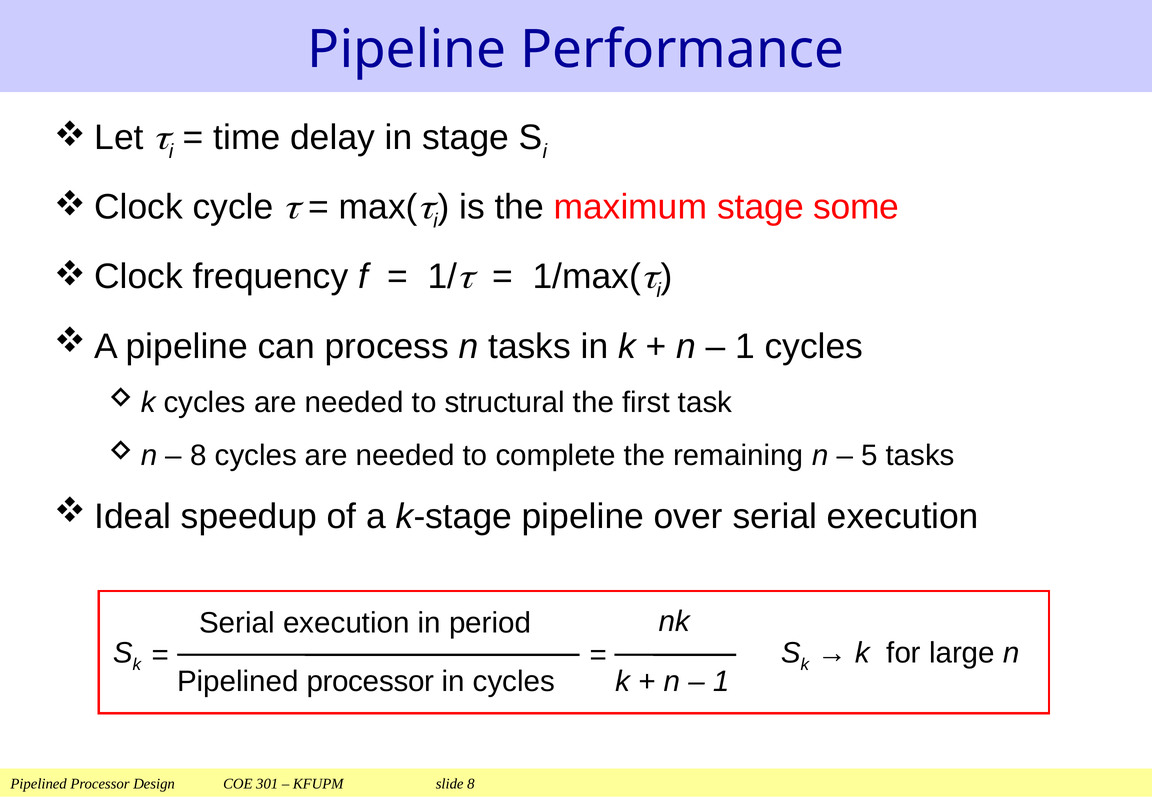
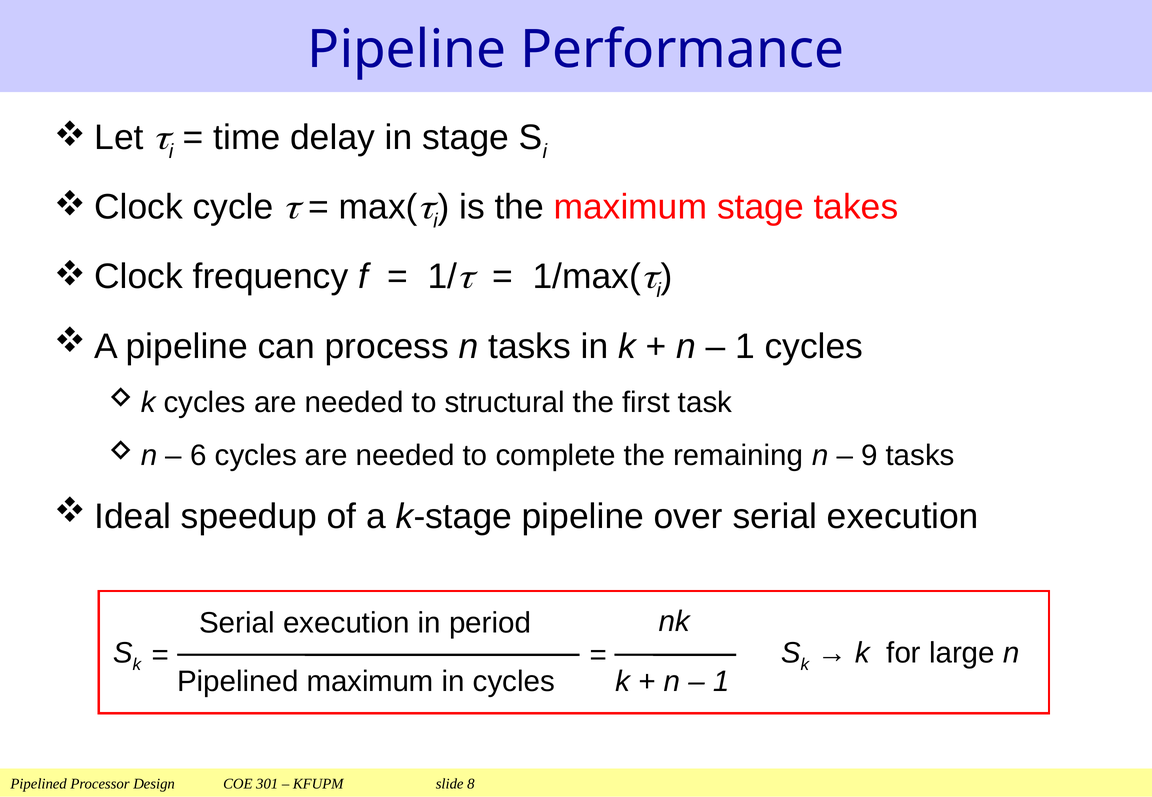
some: some -> takes
8 at (198, 456): 8 -> 6
5: 5 -> 9
processor at (370, 682): processor -> maximum
